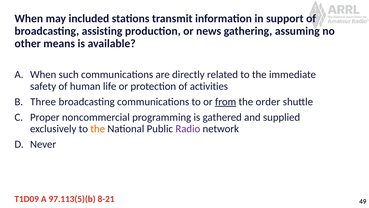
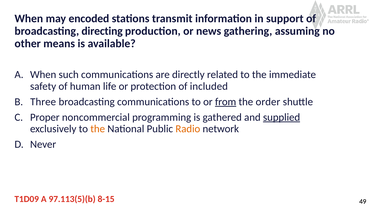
included: included -> encoded
assisting: assisting -> directing
activities: activities -> included
supplied underline: none -> present
Radio colour: purple -> orange
8-21: 8-21 -> 8-15
